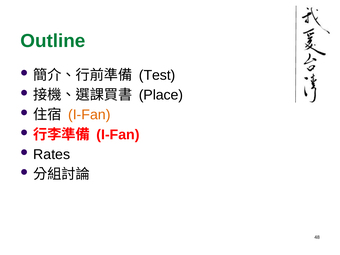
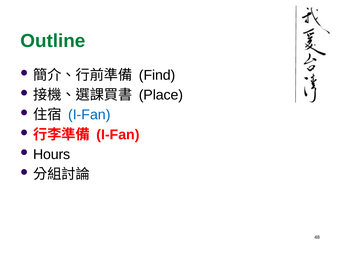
Test: Test -> Find
I-Fan at (89, 115) colour: orange -> blue
Rates: Rates -> Hours
